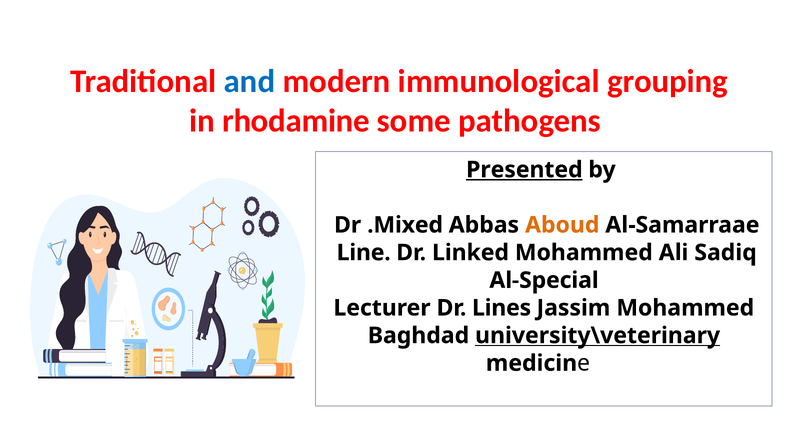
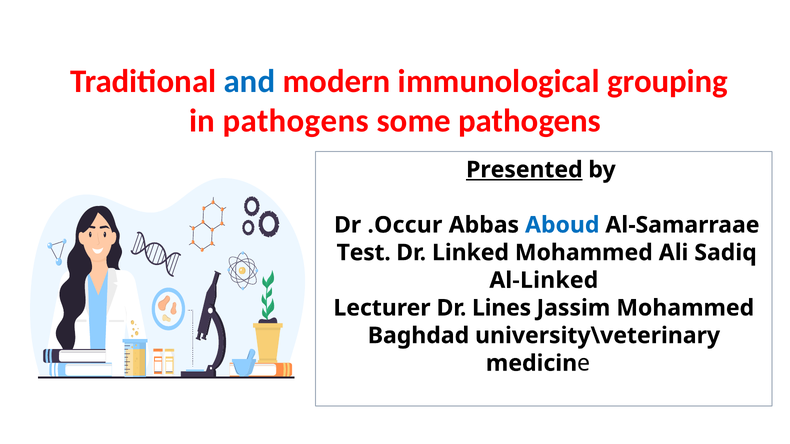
in rhodamine: rhodamine -> pathogens
.Mixed: .Mixed -> .Occur
Aboud colour: orange -> blue
Line: Line -> Test
Al-Special: Al-Special -> Al-Linked
university\veterinary underline: present -> none
